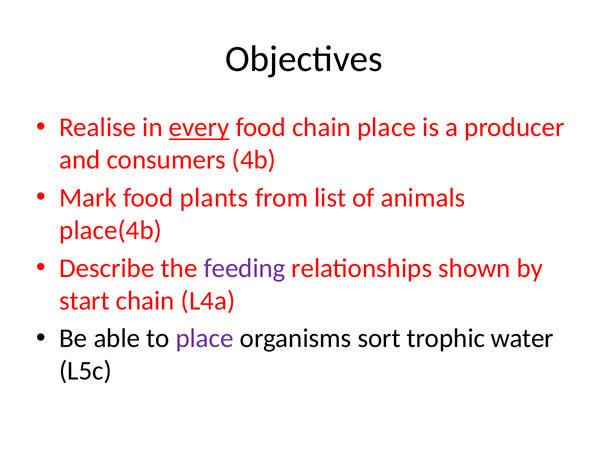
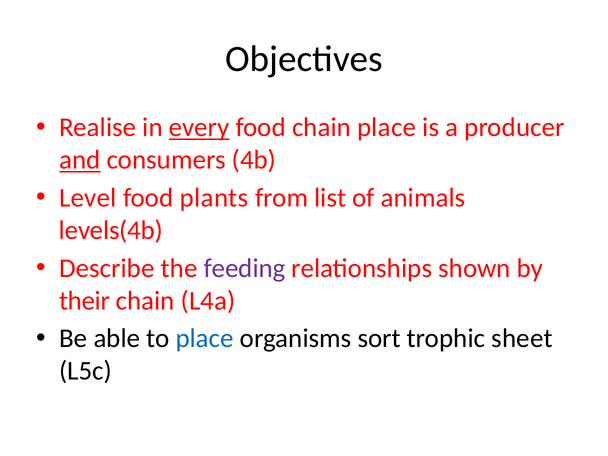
and underline: none -> present
Mark: Mark -> Level
place(4b: place(4b -> levels(4b
start: start -> their
place at (205, 339) colour: purple -> blue
water: water -> sheet
